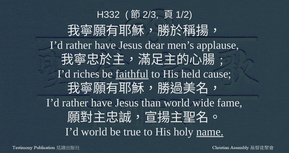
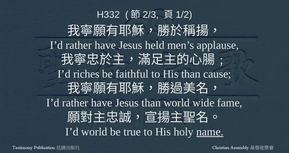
dear: dear -> held
faithful underline: present -> none
His held: held -> than
